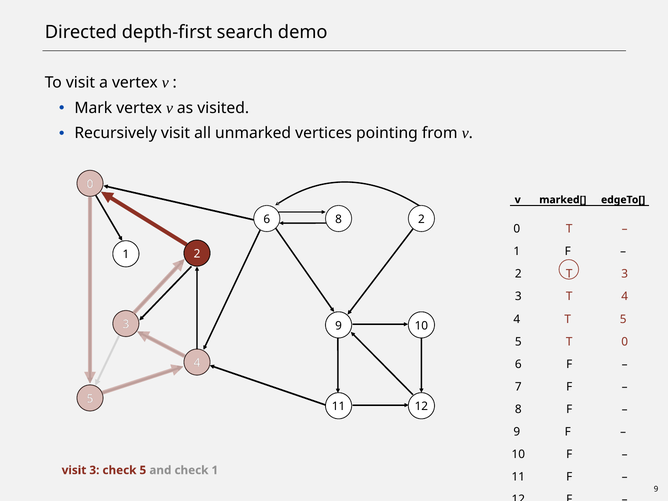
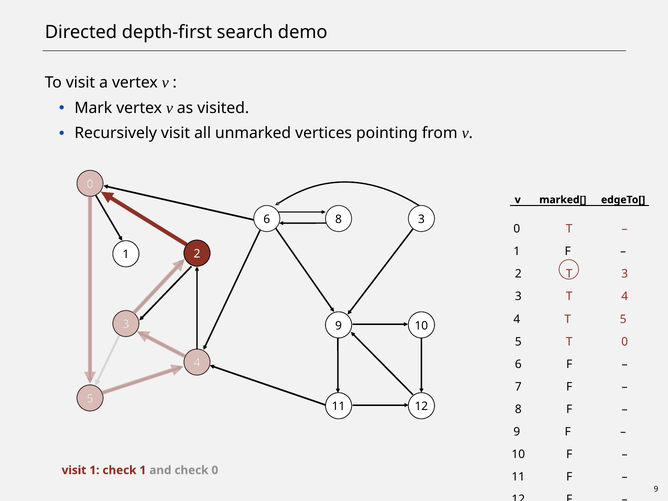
8 2: 2 -> 3
visit 3: 3 -> 1
check 5: 5 -> 1
check 1: 1 -> 0
